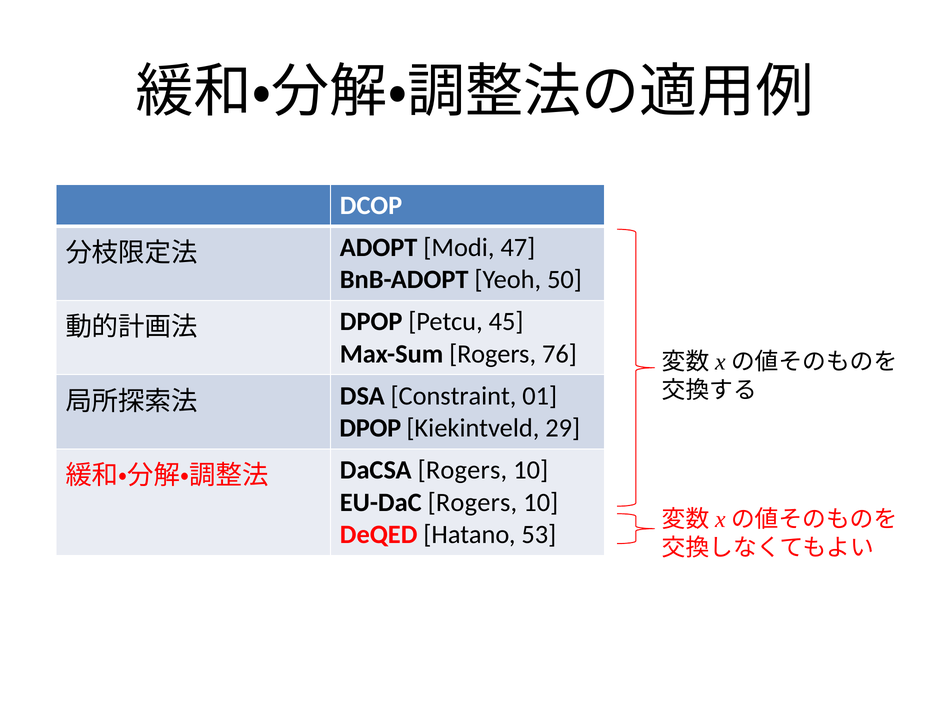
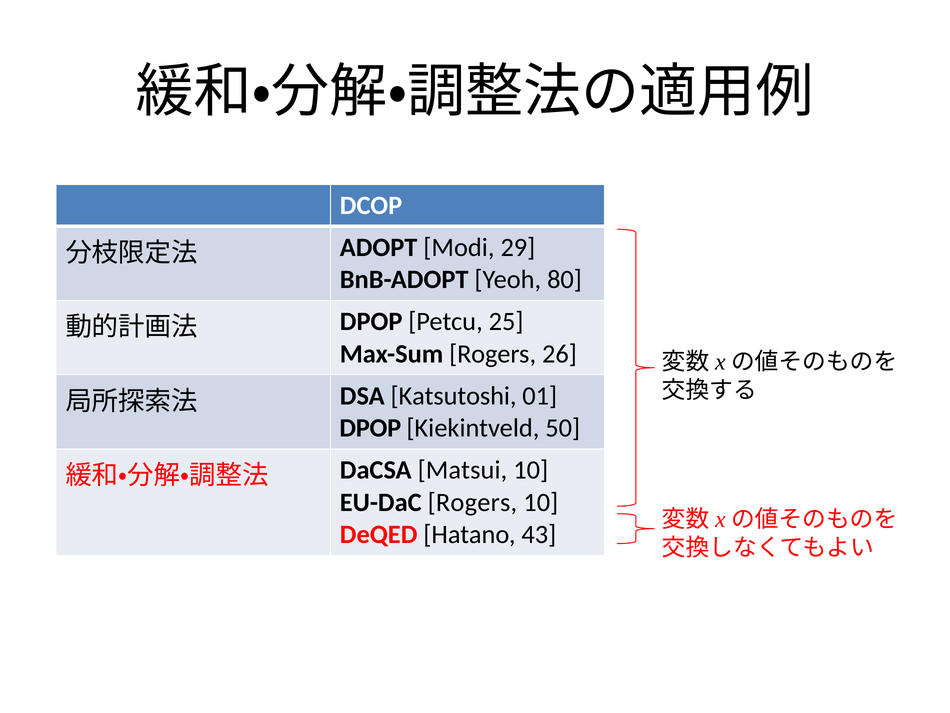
47: 47 -> 29
50: 50 -> 80
45: 45 -> 25
76: 76 -> 26
Constraint: Constraint -> Katsutoshi
29: 29 -> 50
DaCSA Rogers: Rogers -> Matsui
53: 53 -> 43
